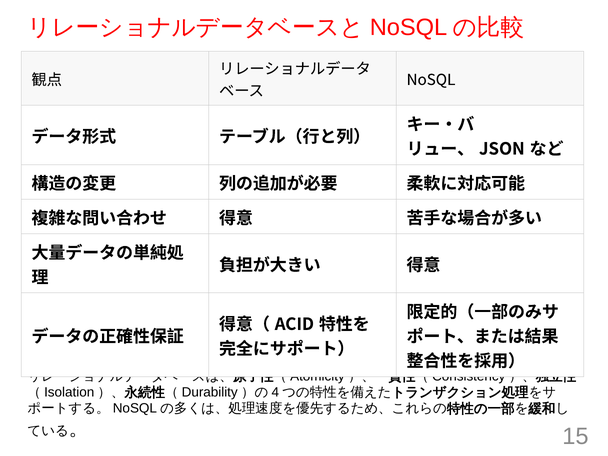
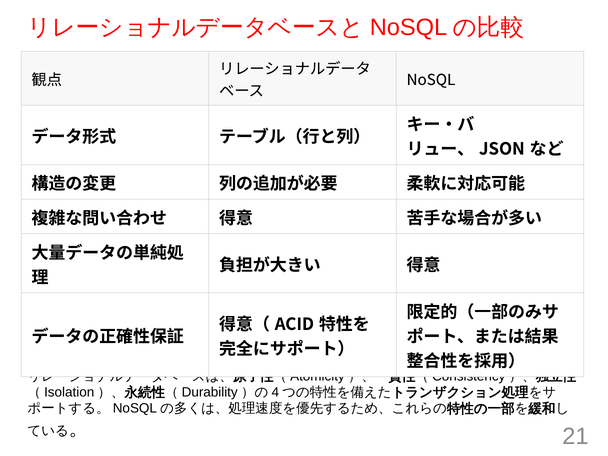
15: 15 -> 21
